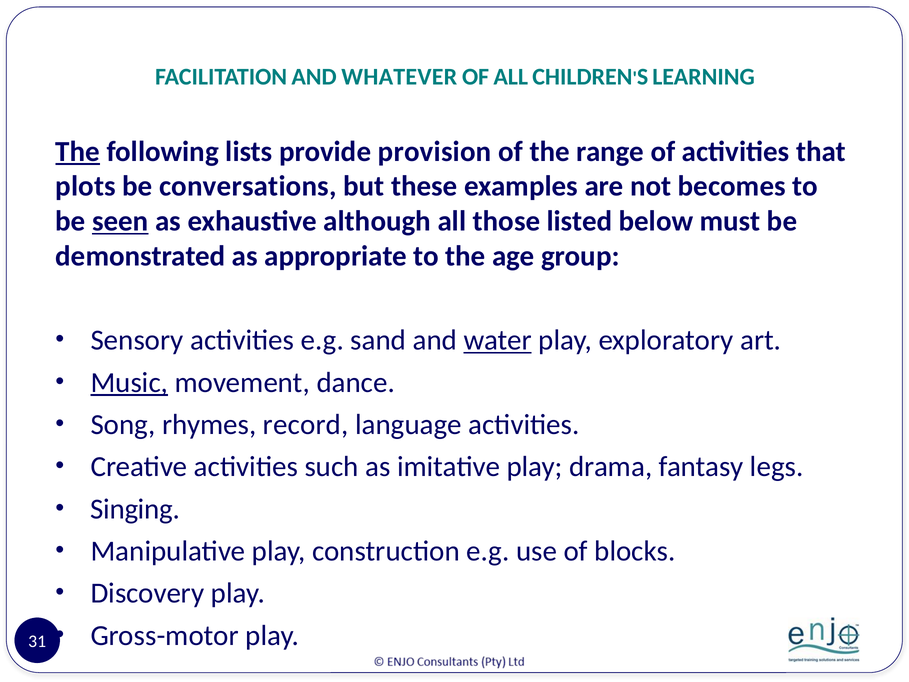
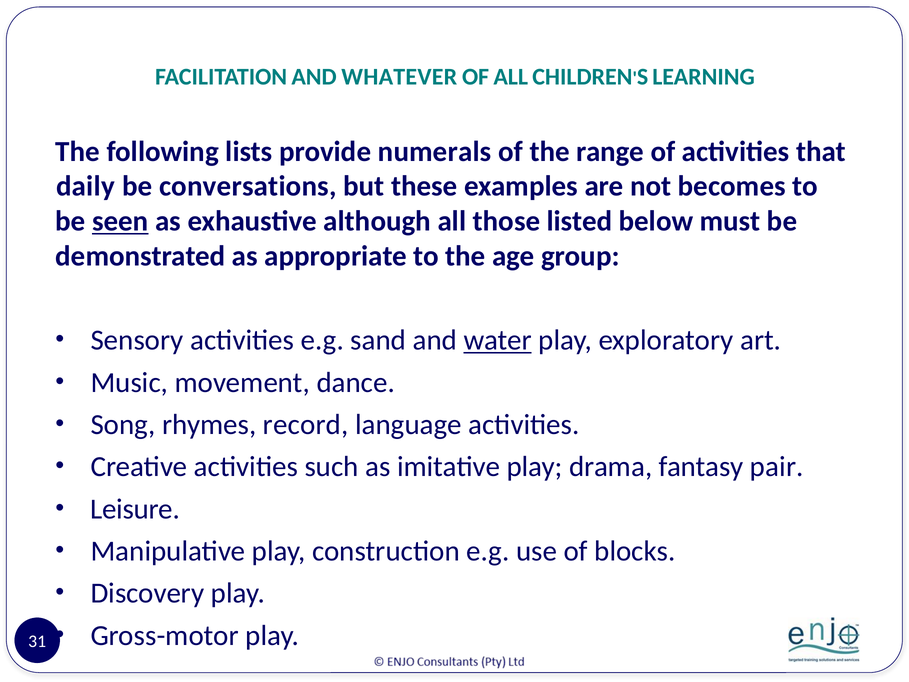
The at (78, 151) underline: present -> none
provision: provision -> numerals
plots: plots -> daily
Music underline: present -> none
legs: legs -> pair
Singing: Singing -> Leisure
